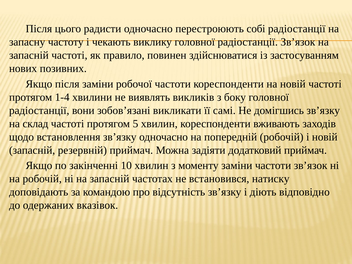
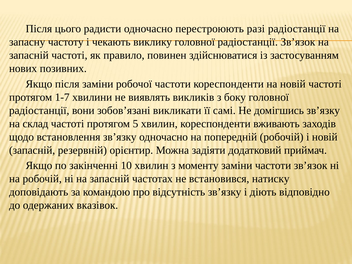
собі: собі -> разі
1-4: 1-4 -> 1-7
резервній приймач: приймач -> орієнтир
